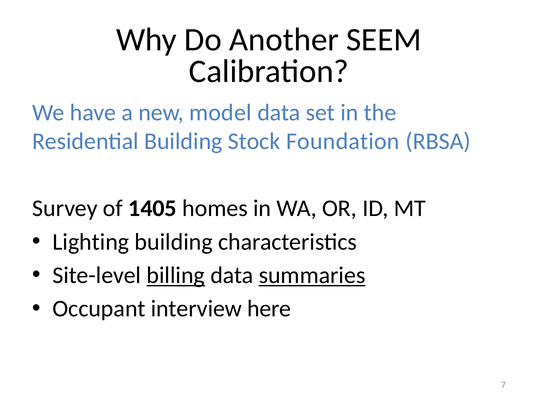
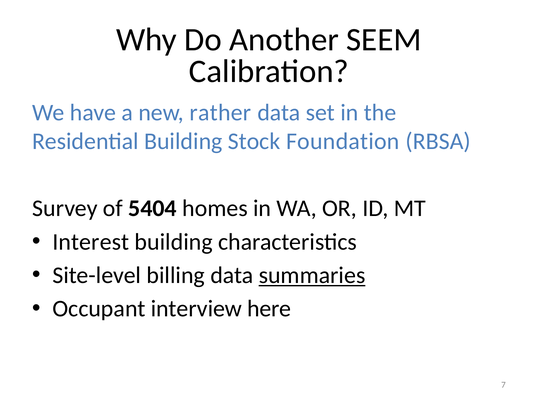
model: model -> rather
1405: 1405 -> 5404
Lighting: Lighting -> Interest
billing underline: present -> none
